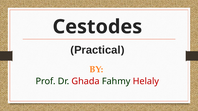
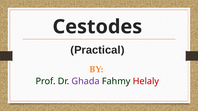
Ghada colour: red -> purple
